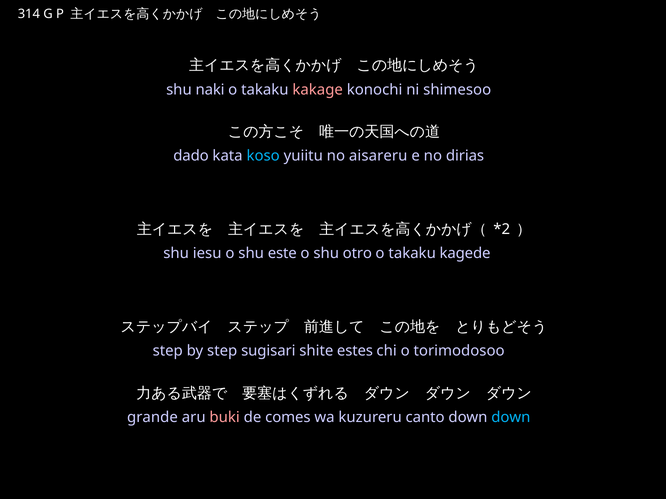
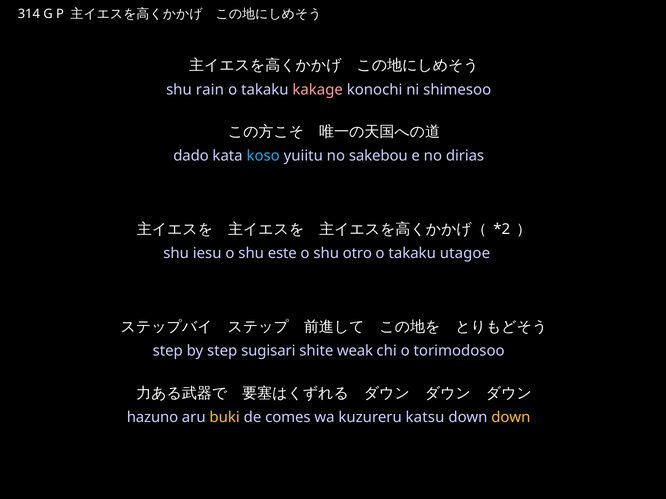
naki: naki -> rain
aisareru: aisareru -> sakebou
kagede: kagede -> utagoe
estes: estes -> weak
grande: grande -> hazuno
buki colour: pink -> yellow
canto: canto -> katsu
down at (511, 418) colour: light blue -> yellow
